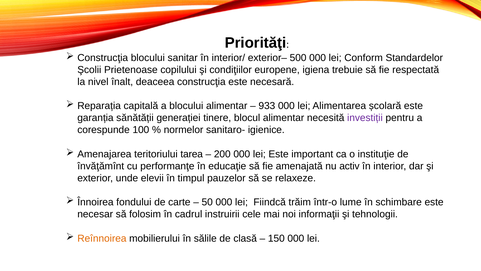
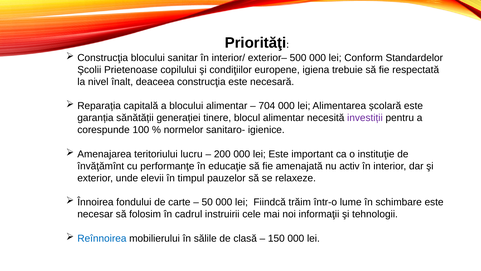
933: 933 -> 704
tarea: tarea -> lucru
Reînnoirea colour: orange -> blue
